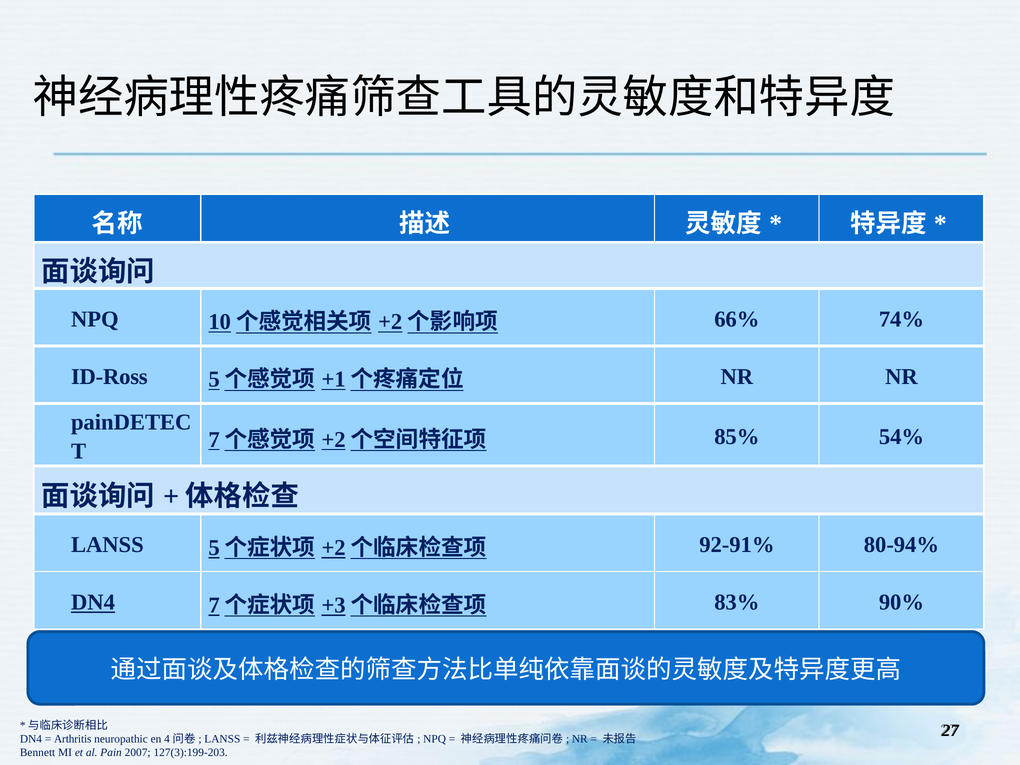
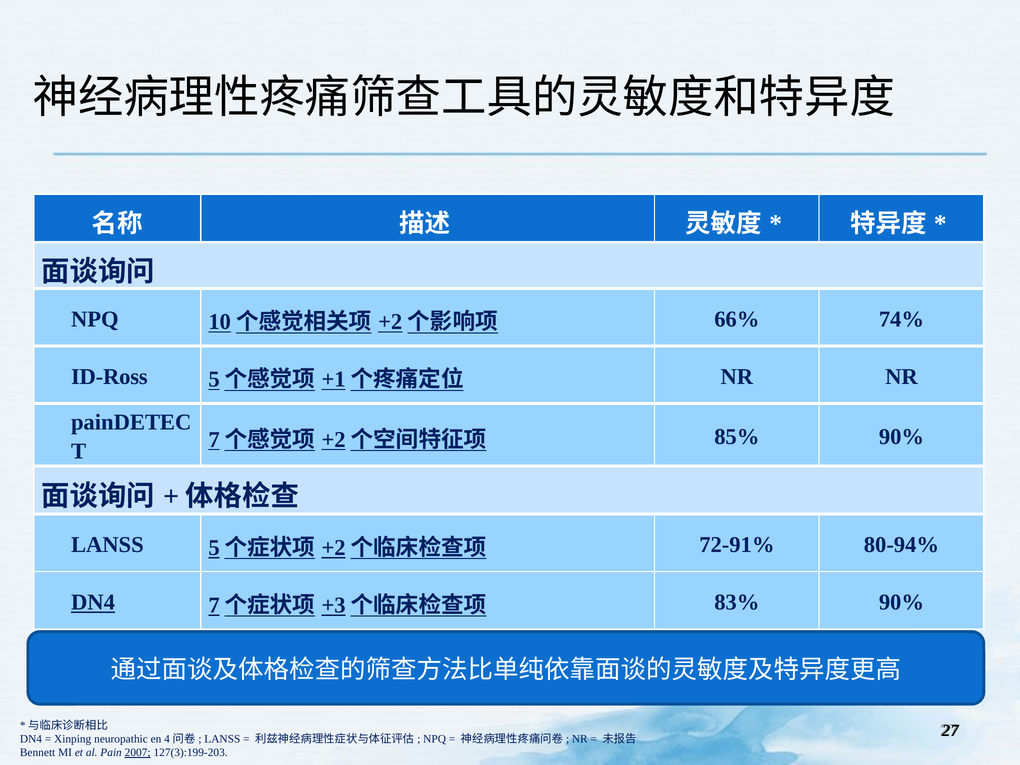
85% 54%: 54% -> 90%
92-91%: 92-91% -> 72-91%
Arthritis: Arthritis -> Xinping
2007 underline: none -> present
